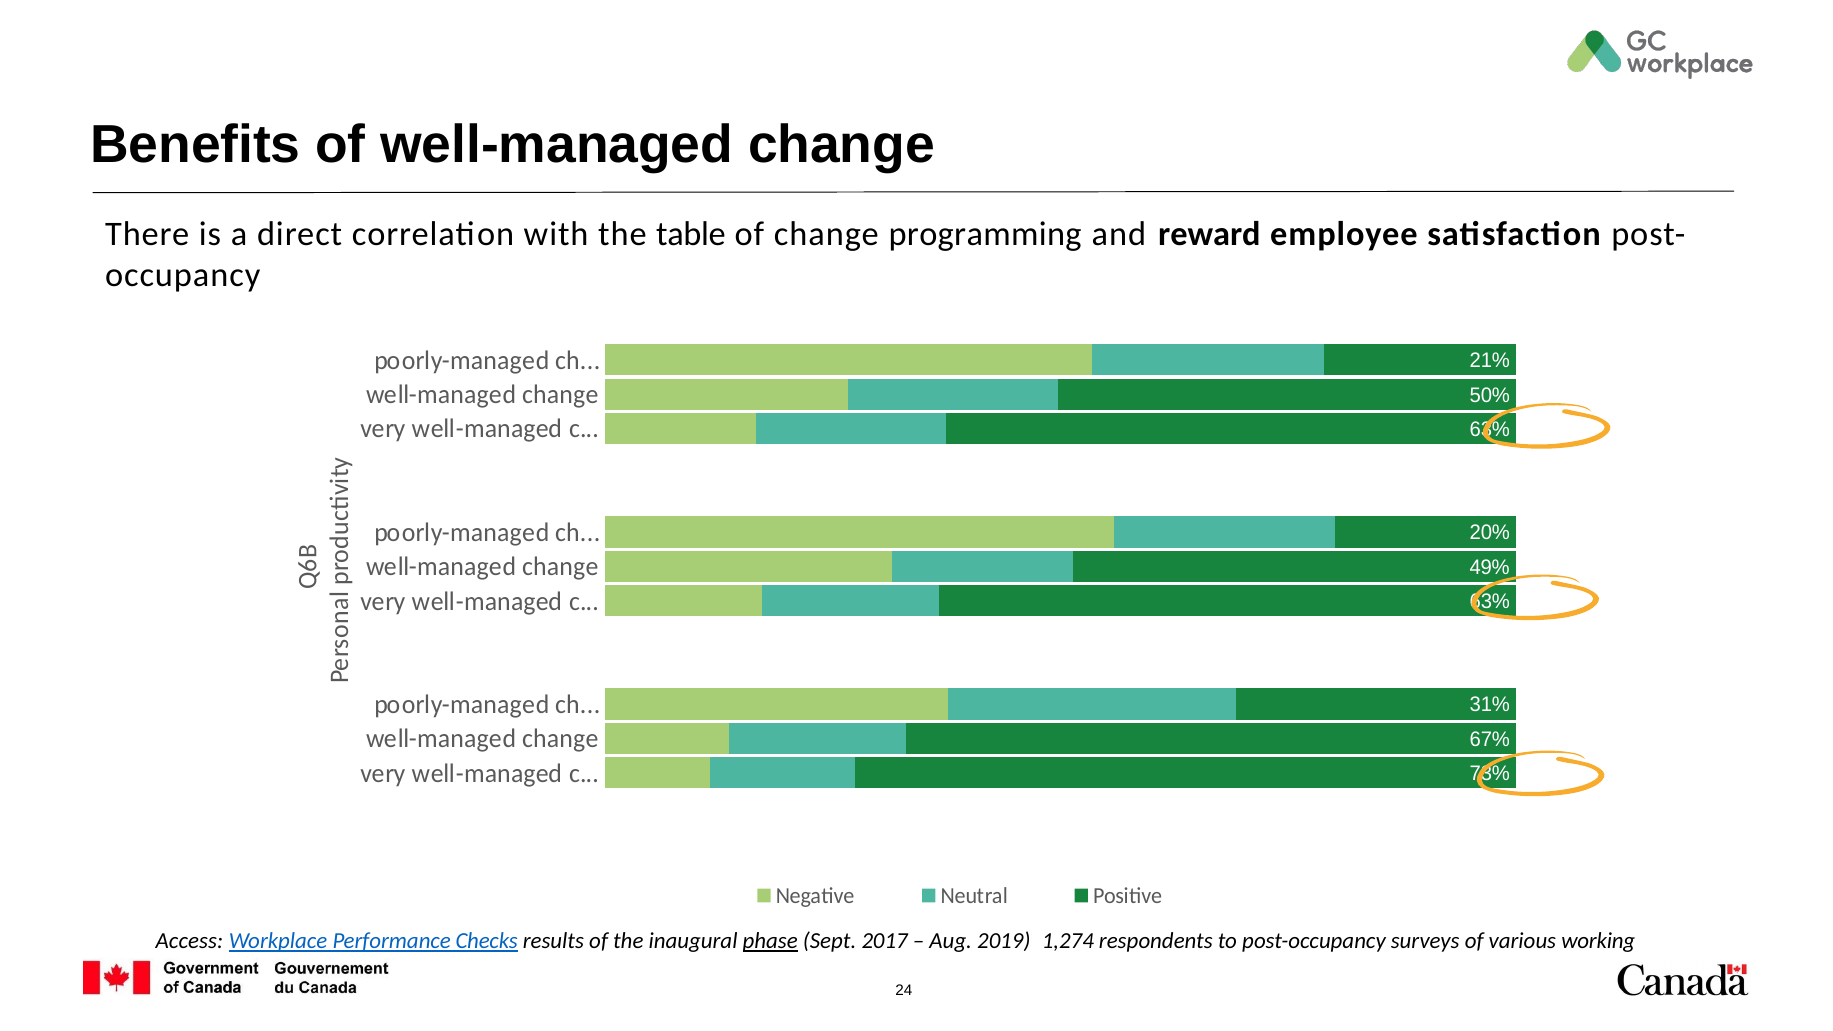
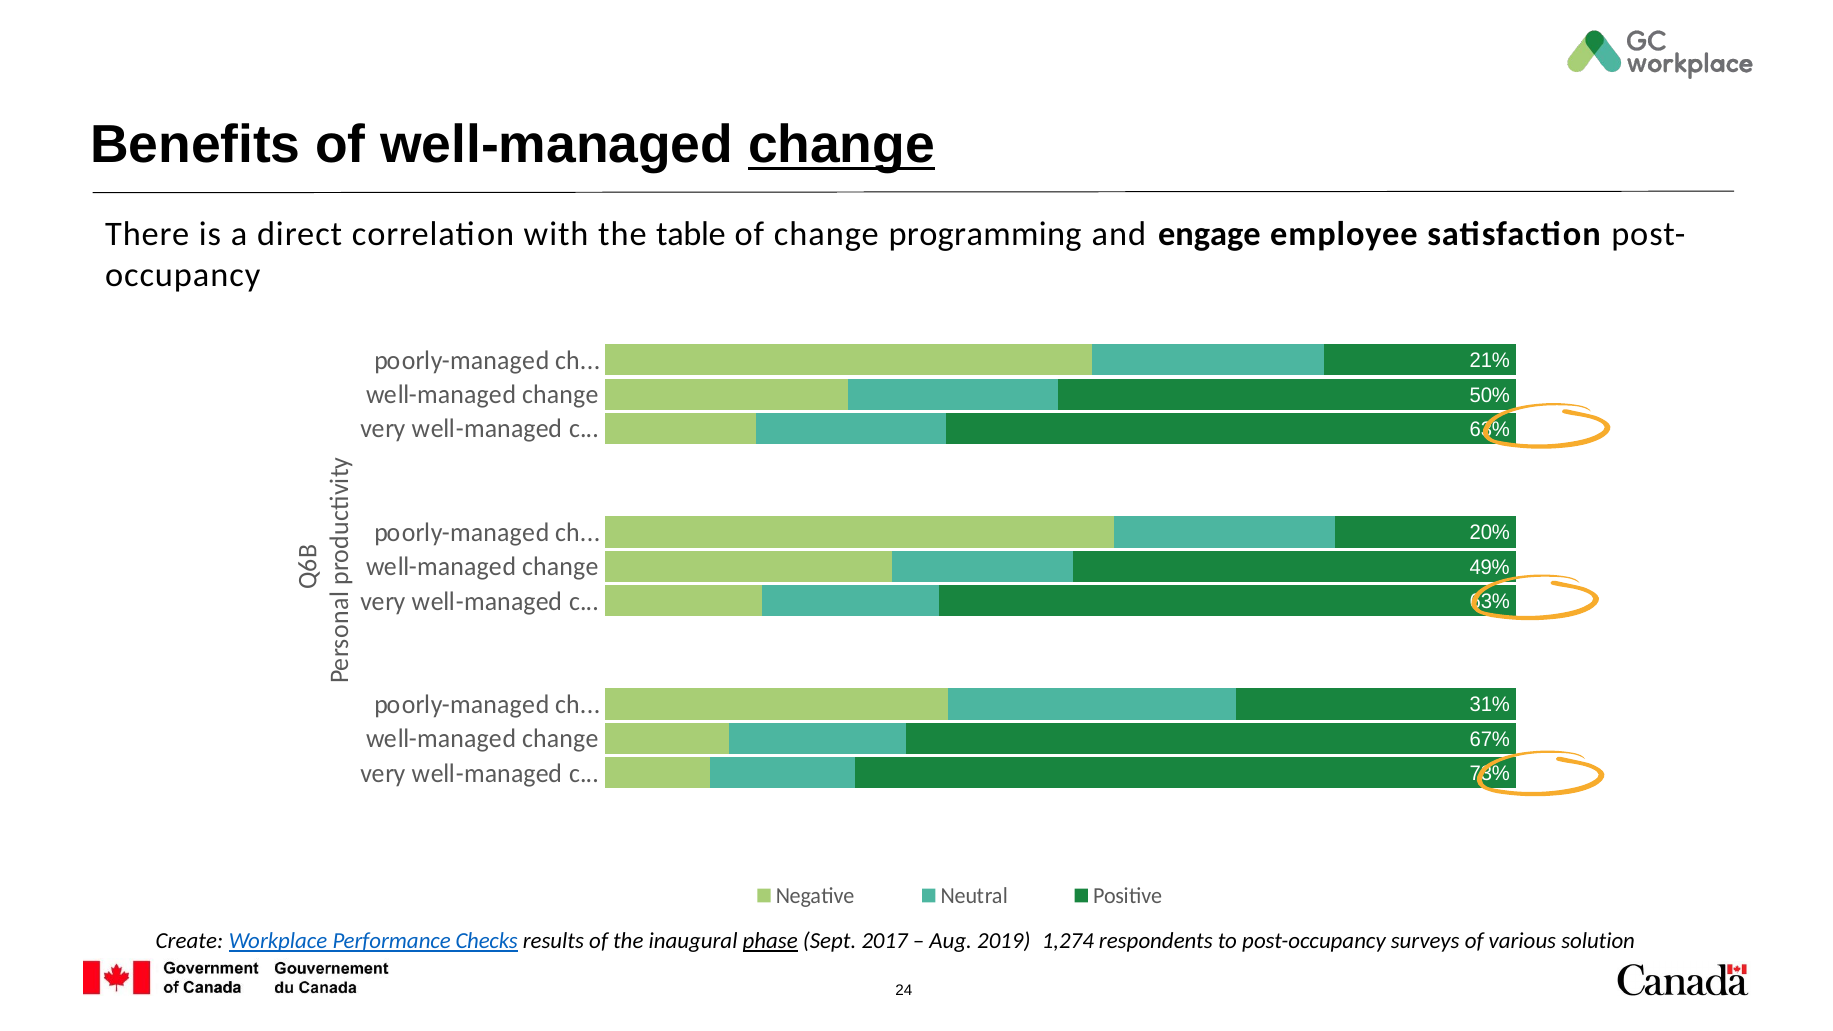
change at (841, 145) underline: none -> present
reward: reward -> engage
Access: Access -> Create
working: working -> solution
